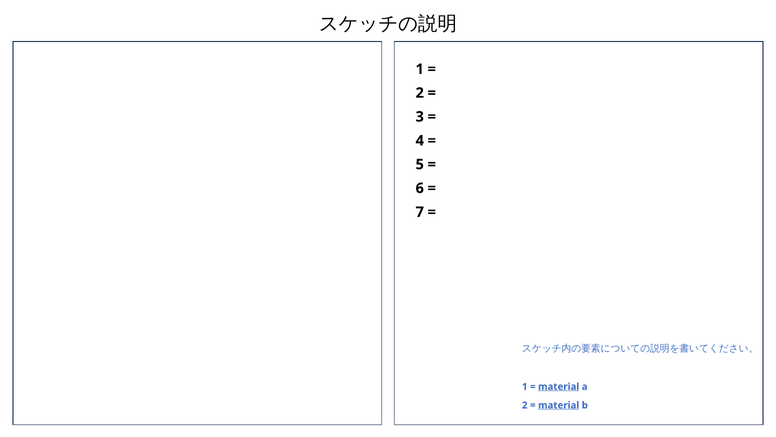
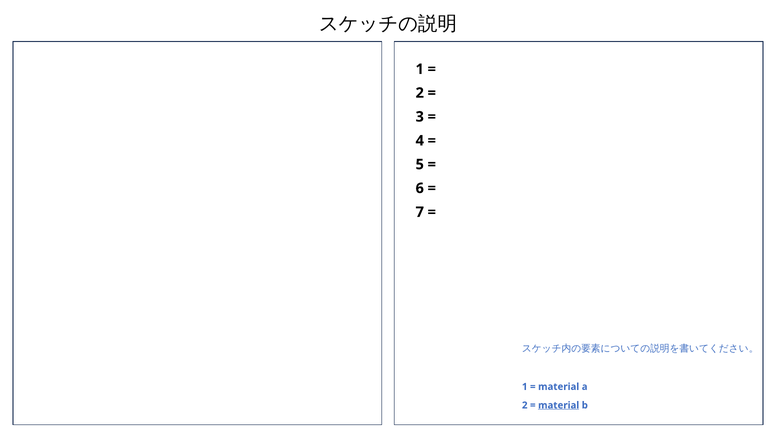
material at (559, 386) underline: present -> none
